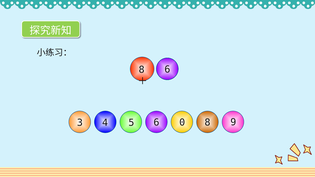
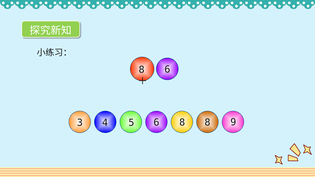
5 0: 0 -> 8
